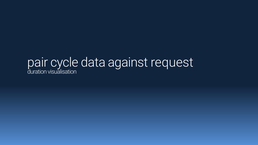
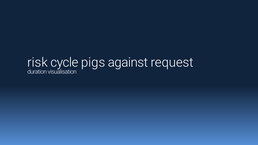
pair: pair -> risk
data: data -> pigs
